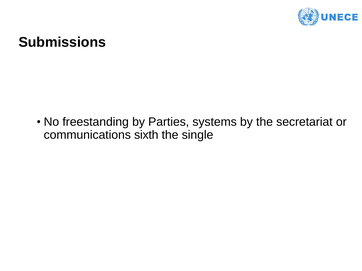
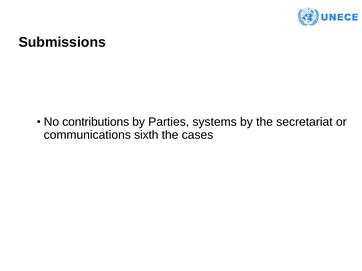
freestanding: freestanding -> contributions
single: single -> cases
